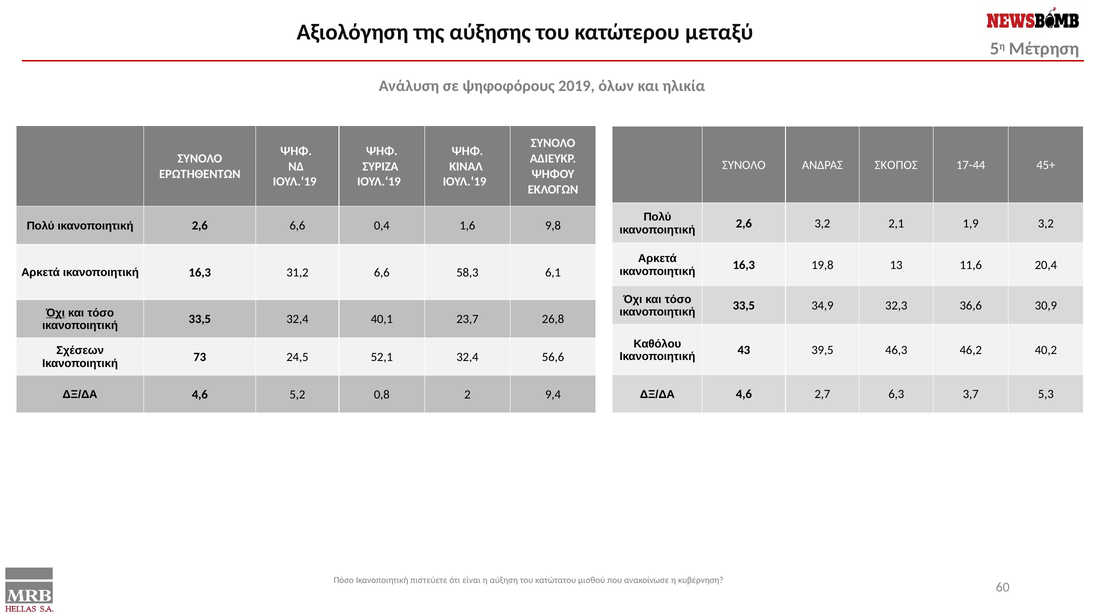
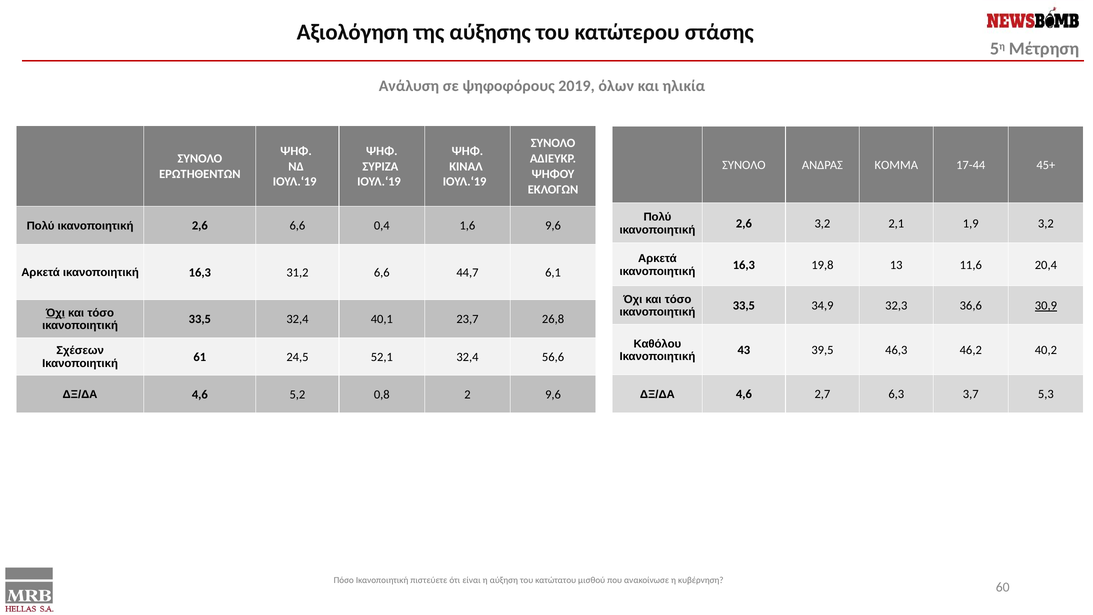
μεταξύ: μεταξύ -> στάσης
ΣΚΟΠΟΣ: ΣΚΟΠΟΣ -> ΚΟΜΜΑ
1,6 9,8: 9,8 -> 9,6
58,3: 58,3 -> 44,7
30,9 underline: none -> present
73: 73 -> 61
2 9,4: 9,4 -> 9,6
